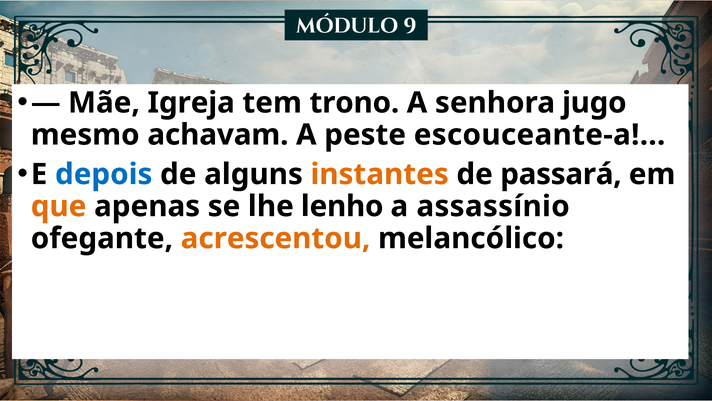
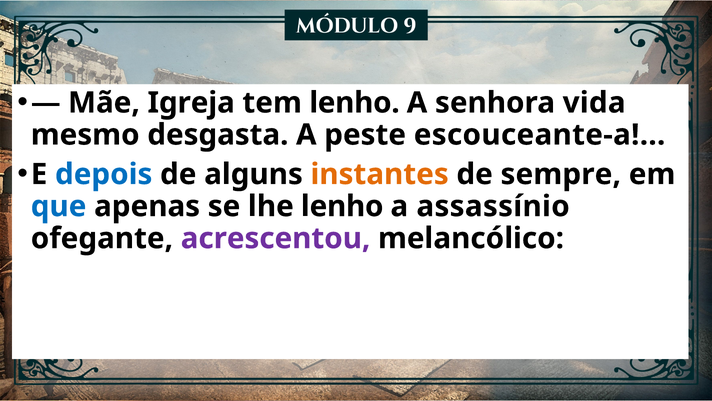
tem trono: trono -> lenho
jugo: jugo -> vida
achavam: achavam -> desgasta
passará: passará -> sempre
que colour: orange -> blue
acrescentou colour: orange -> purple
